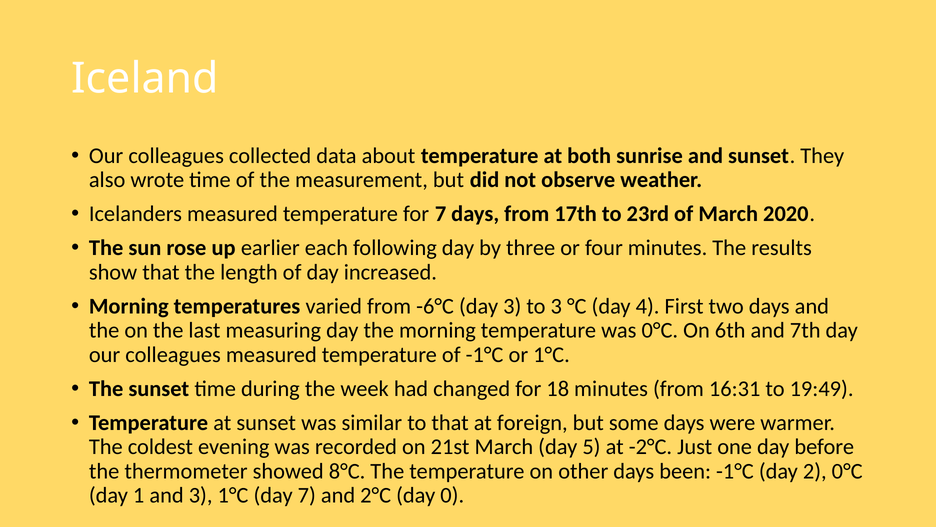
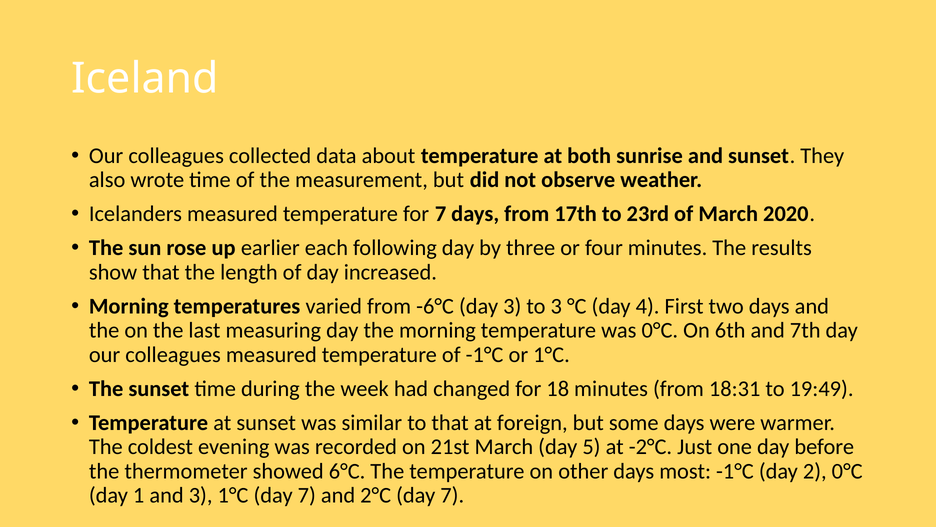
16:31: 16:31 -> 18:31
8°C: 8°C -> 6°C
been: been -> most
2°C day 0: 0 -> 7
